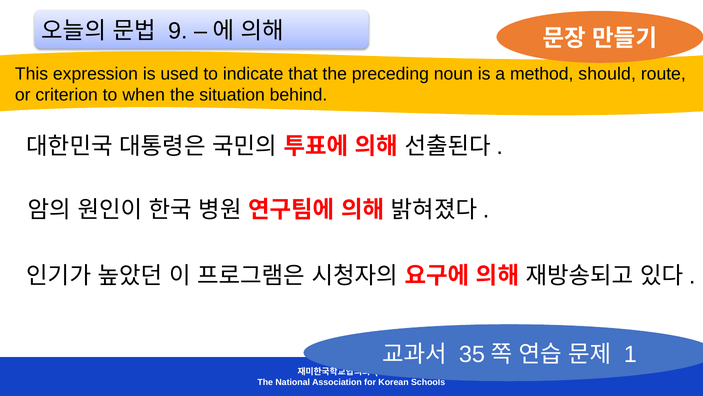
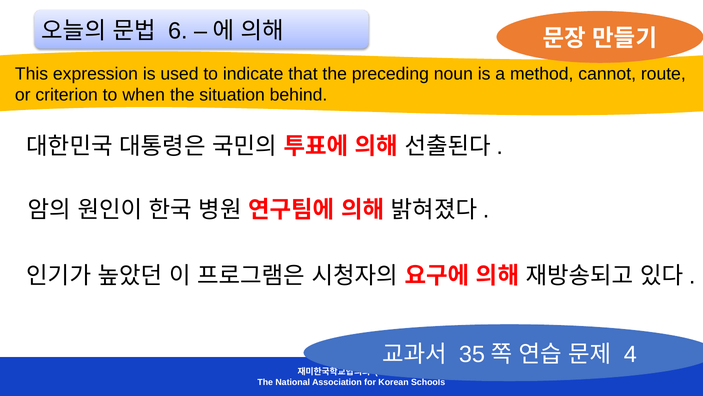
9: 9 -> 6
should: should -> cannot
1: 1 -> 4
